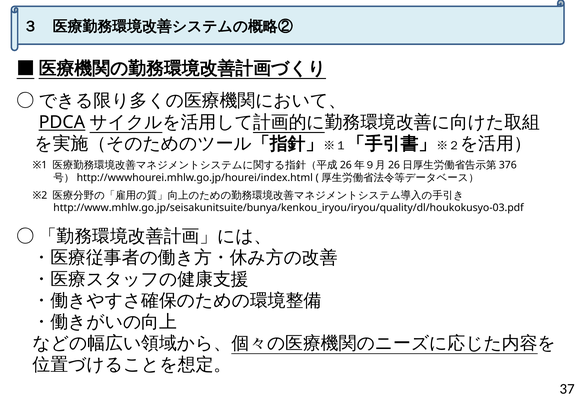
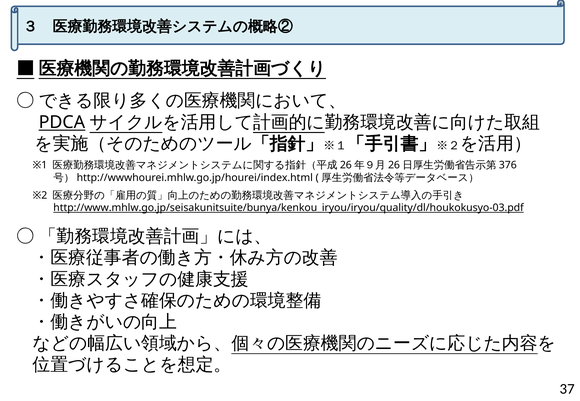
http://www.mhlw.go.jp/seisakunitsuite/bunya/kenkou_iryou/iryou/quality/dl/houkokusyo-03.pdf underline: none -> present
